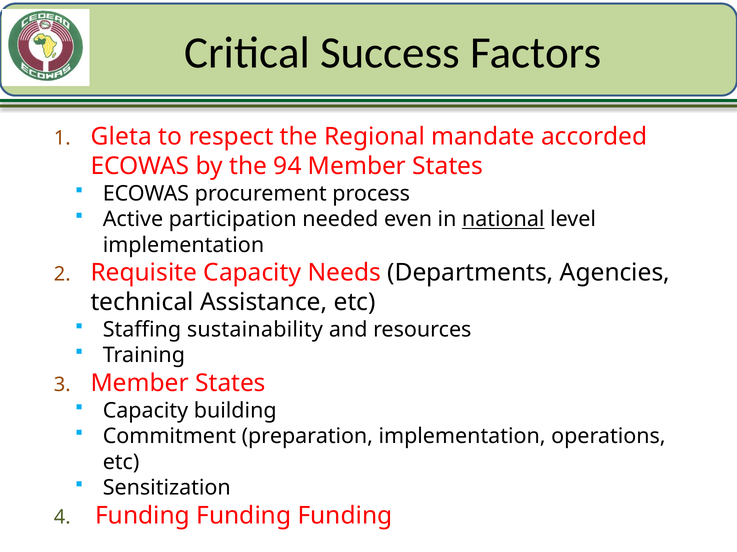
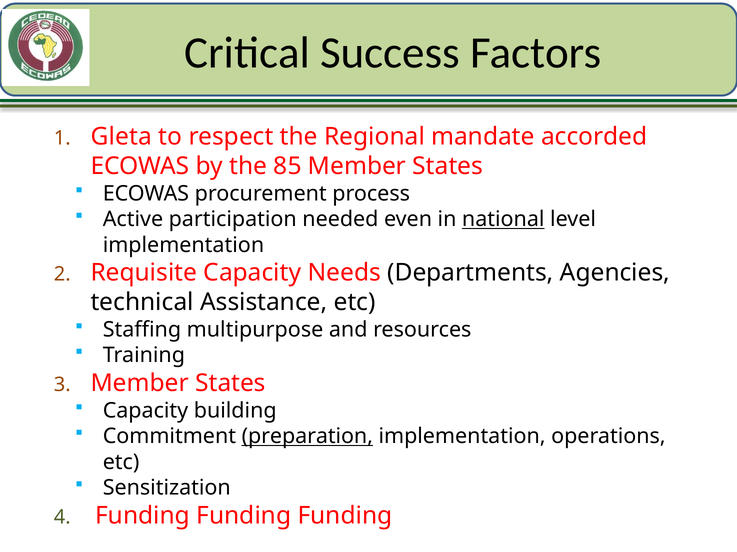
94: 94 -> 85
sustainability: sustainability -> multipurpose
preparation underline: none -> present
